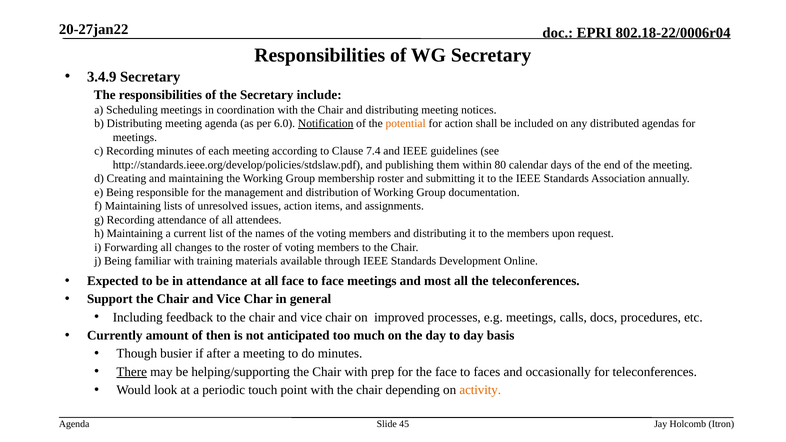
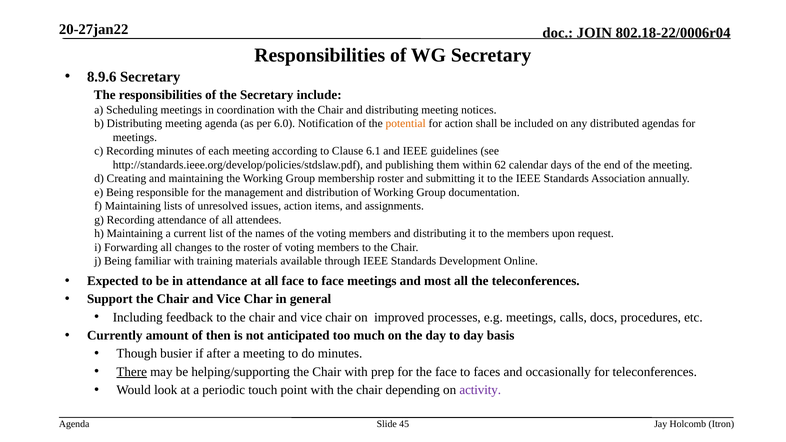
EPRI: EPRI -> JOIN
3.4.9: 3.4.9 -> 8.9.6
Notification underline: present -> none
7.4: 7.4 -> 6.1
80: 80 -> 62
activity colour: orange -> purple
